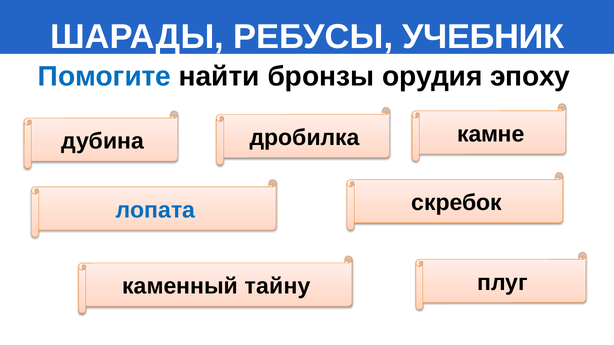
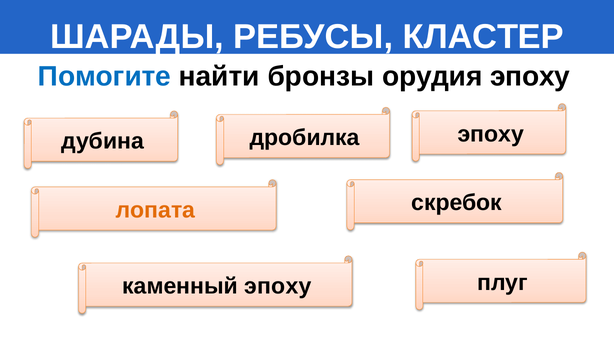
УЧЕБНИК: УЧЕБНИК -> КЛАСТЕР
камне at (491, 134): камне -> эпоху
лопата colour: blue -> orange
каменный тайну: тайну -> эпоху
